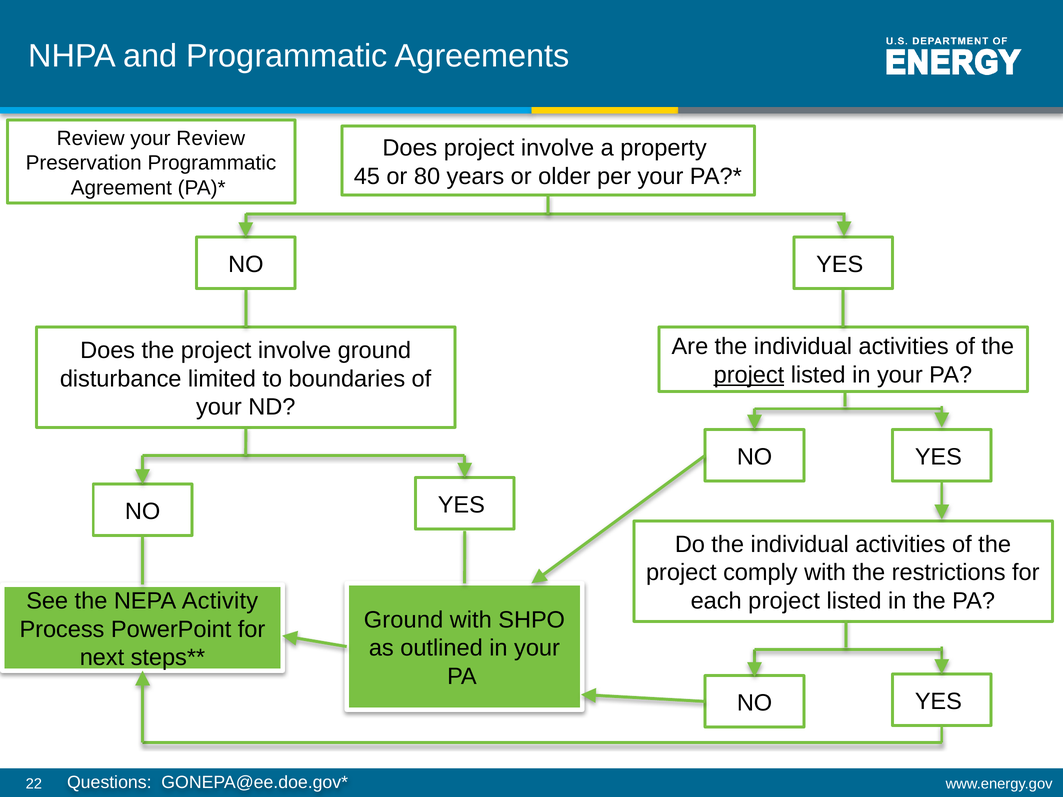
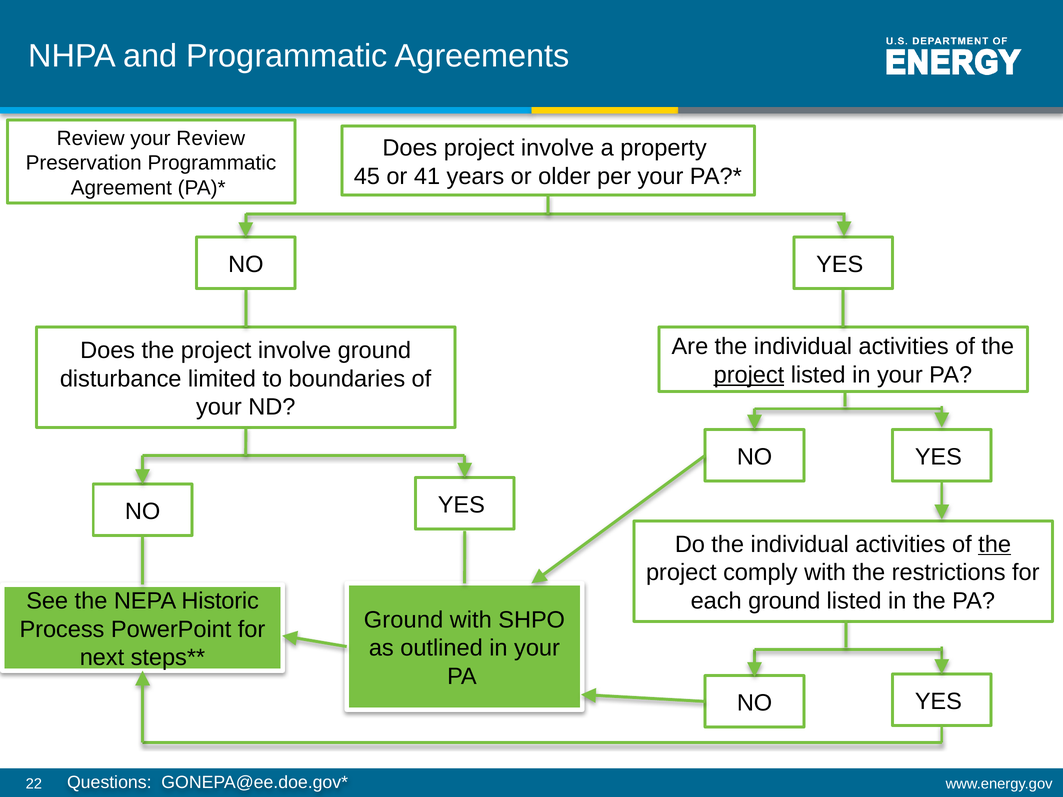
80: 80 -> 41
the at (995, 545) underline: none -> present
Activity: Activity -> Historic
each project: project -> ground
